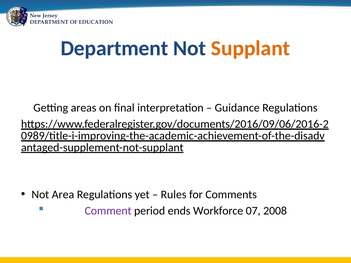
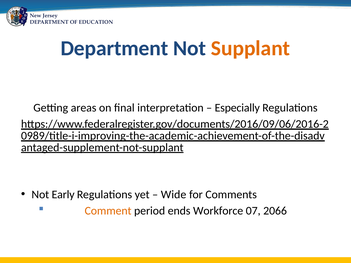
Guidance: Guidance -> Especially
Area: Area -> Early
Rules: Rules -> Wide
Comment colour: purple -> orange
2008: 2008 -> 2066
